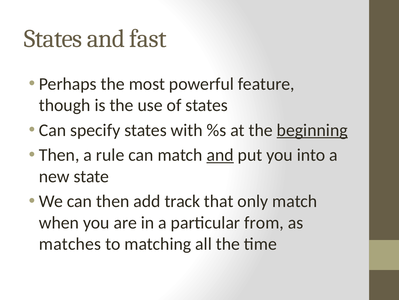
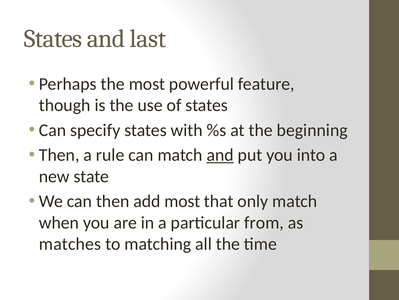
fast: fast -> last
beginning underline: present -> none
add track: track -> most
